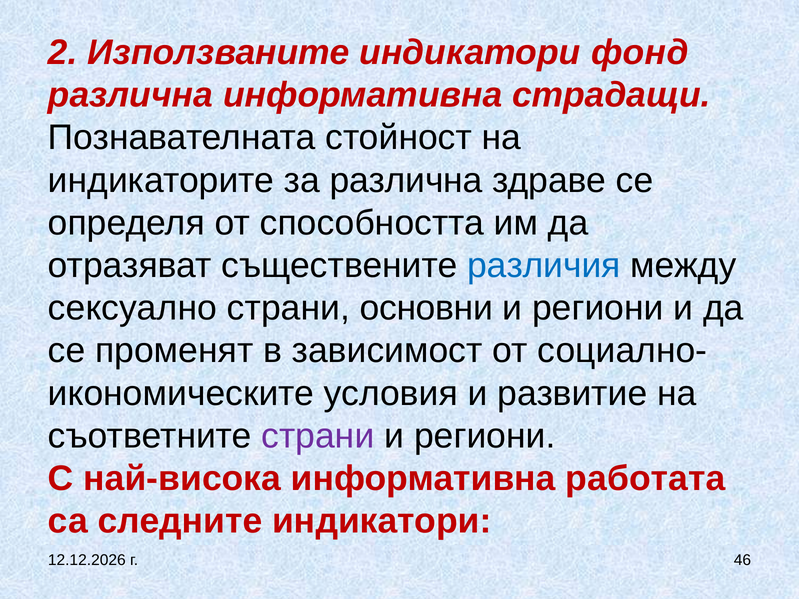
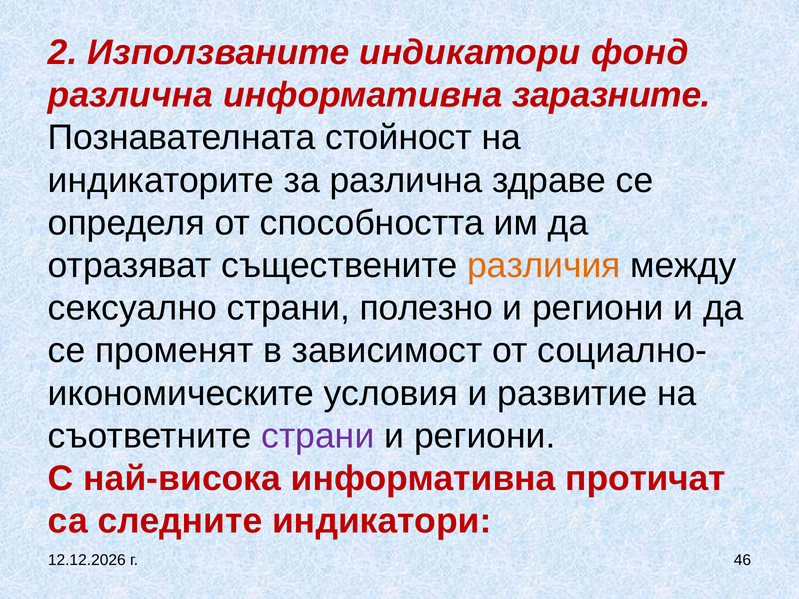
страдащи: страдащи -> заразните
различия colour: blue -> orange
основни: основни -> полезно
работата: работата -> протичат
